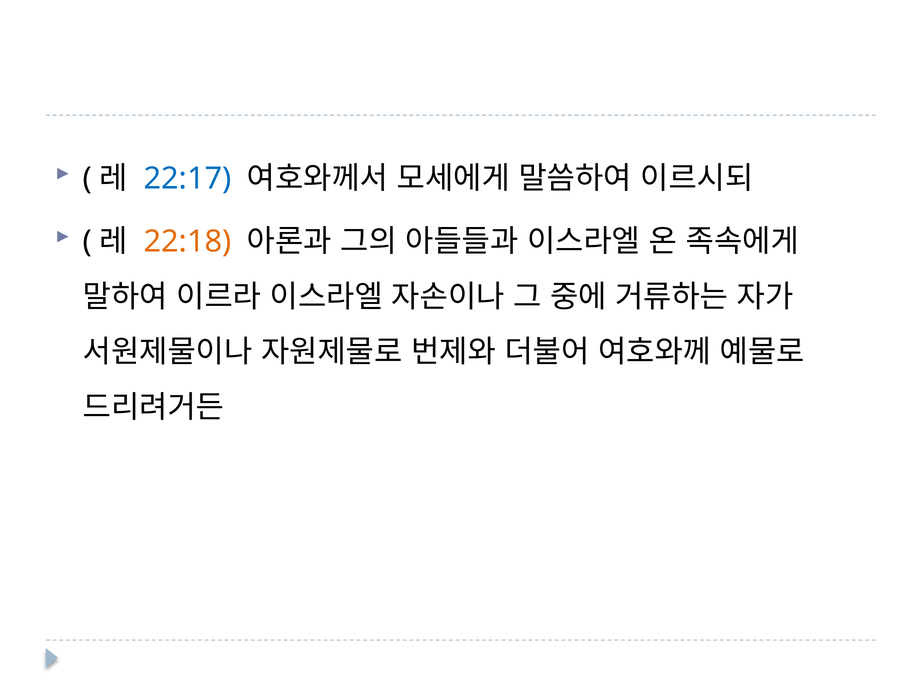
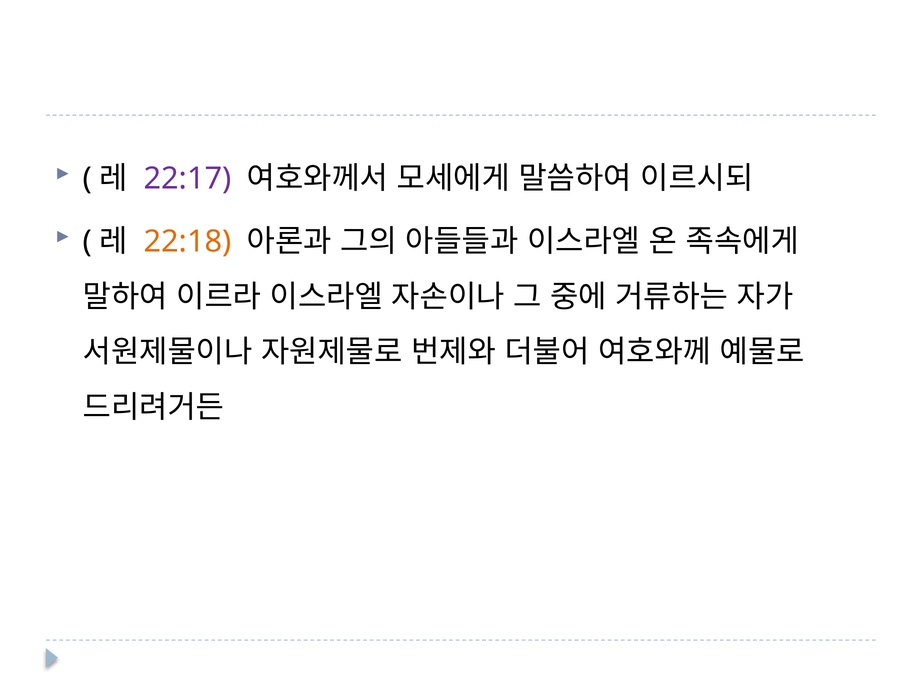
22:17 colour: blue -> purple
